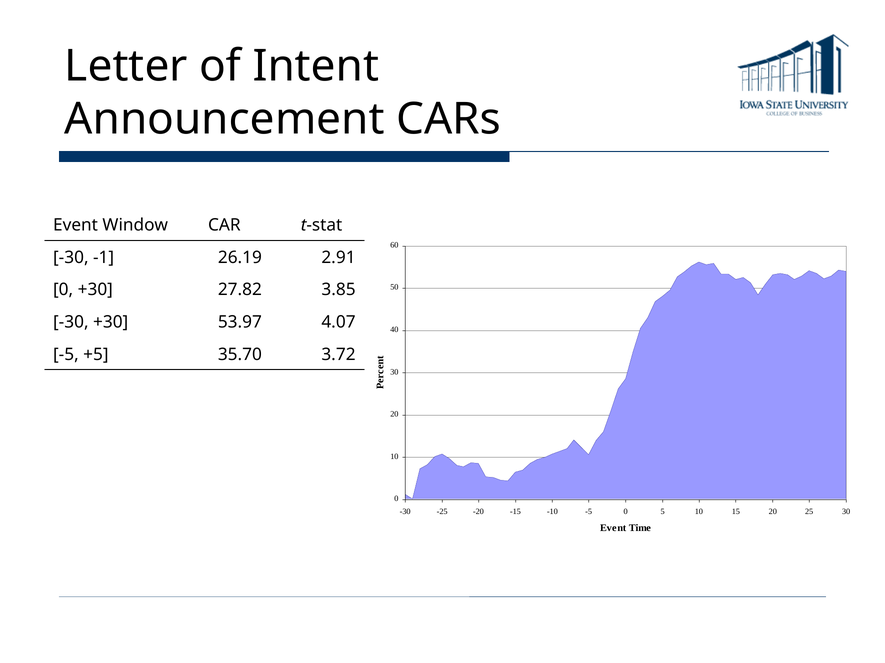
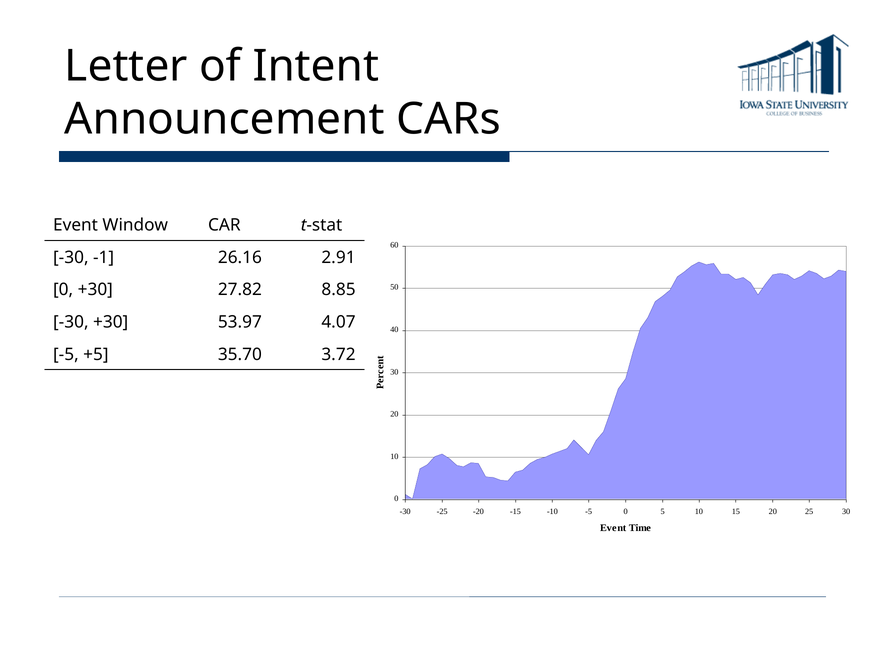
26.19: 26.19 -> 26.16
3.85: 3.85 -> 8.85
